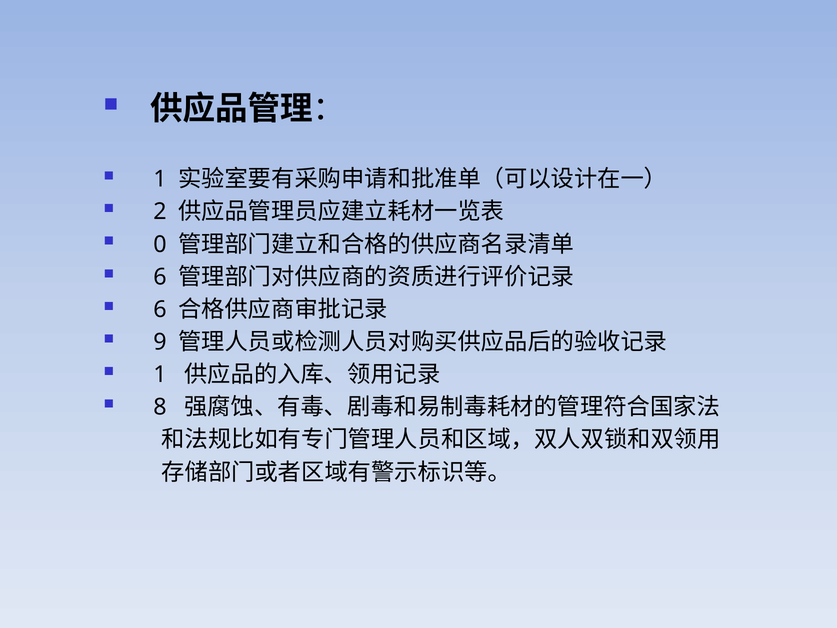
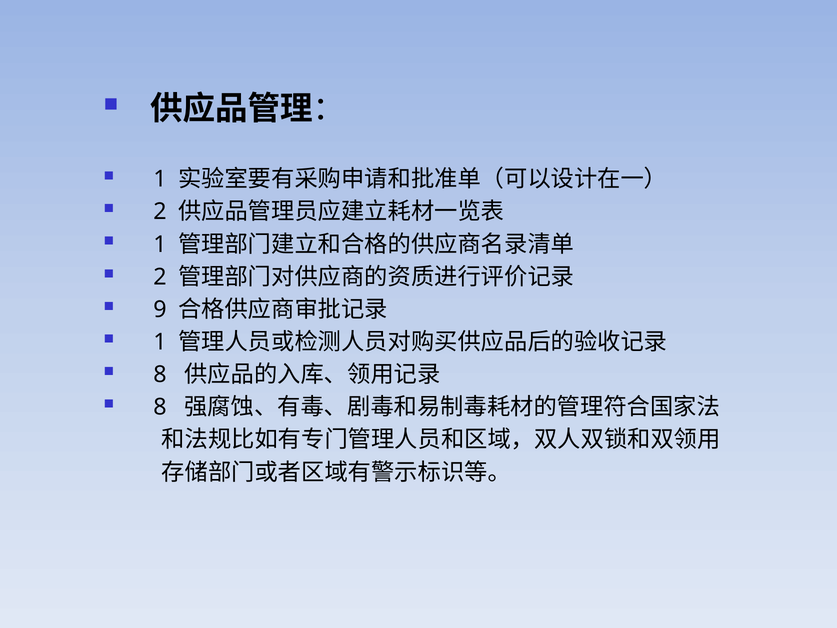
0 at (160, 244): 0 -> 1
6 at (160, 277): 6 -> 2
6 at (160, 309): 6 -> 9
9 at (160, 342): 9 -> 1
1 at (160, 374): 1 -> 8
